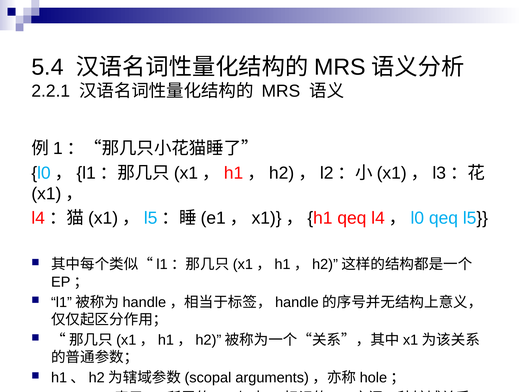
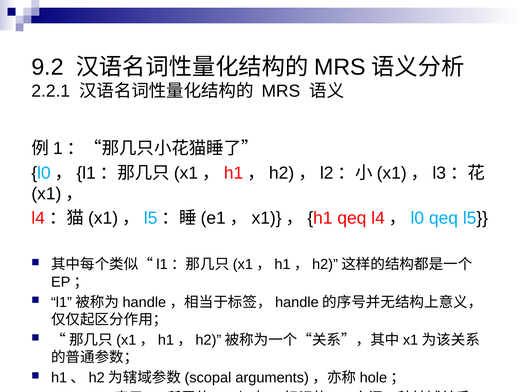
5.4: 5.4 -> 9.2
